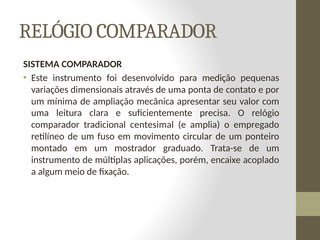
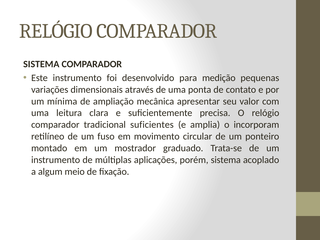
centesimal: centesimal -> suficientes
empregado: empregado -> incorporam
porém encaixe: encaixe -> sistema
